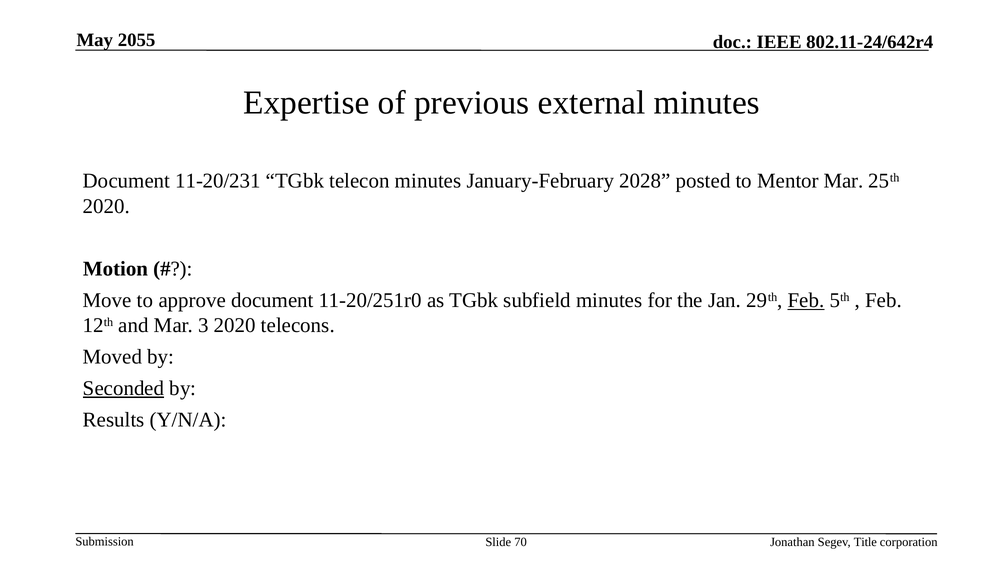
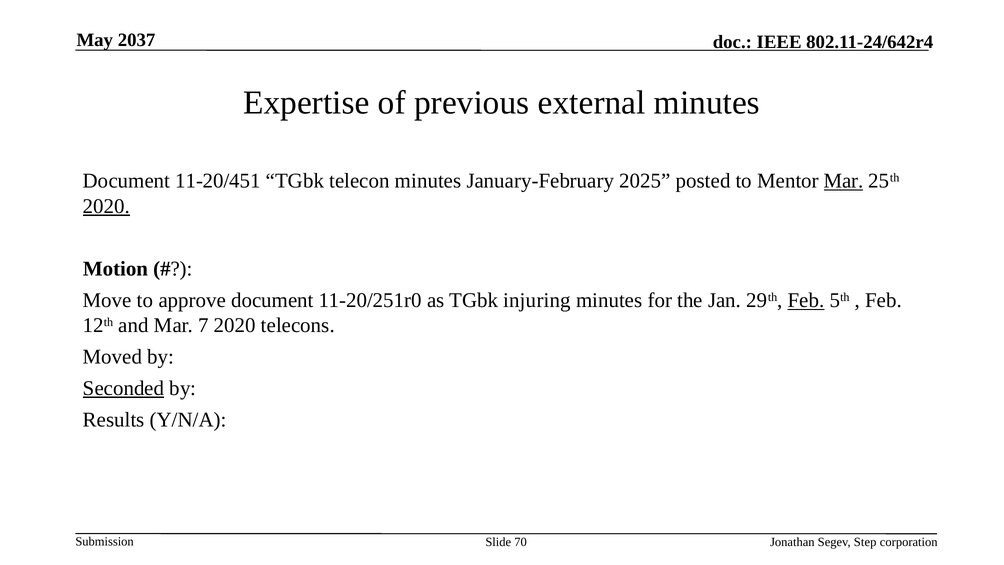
2055: 2055 -> 2037
11-20/231: 11-20/231 -> 11-20/451
2028: 2028 -> 2025
Mar at (844, 181) underline: none -> present
2020 at (106, 206) underline: none -> present
subfield: subfield -> injuring
3: 3 -> 7
Title: Title -> Step
